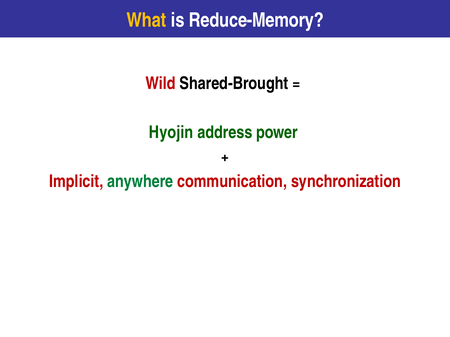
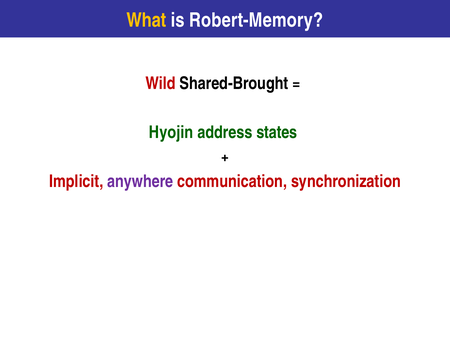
Reduce-Memory: Reduce-Memory -> Robert-Memory
power: power -> states
anywhere colour: green -> purple
